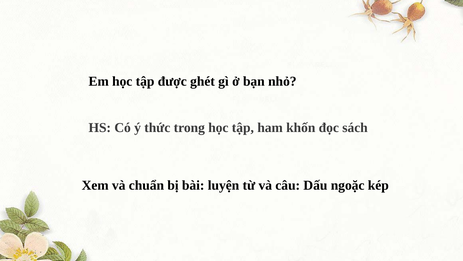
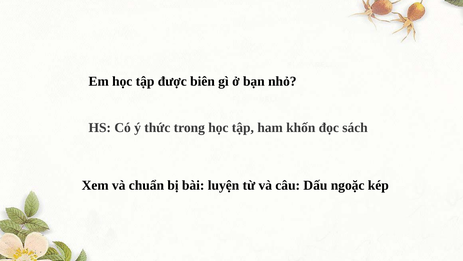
ghét: ghét -> biên
